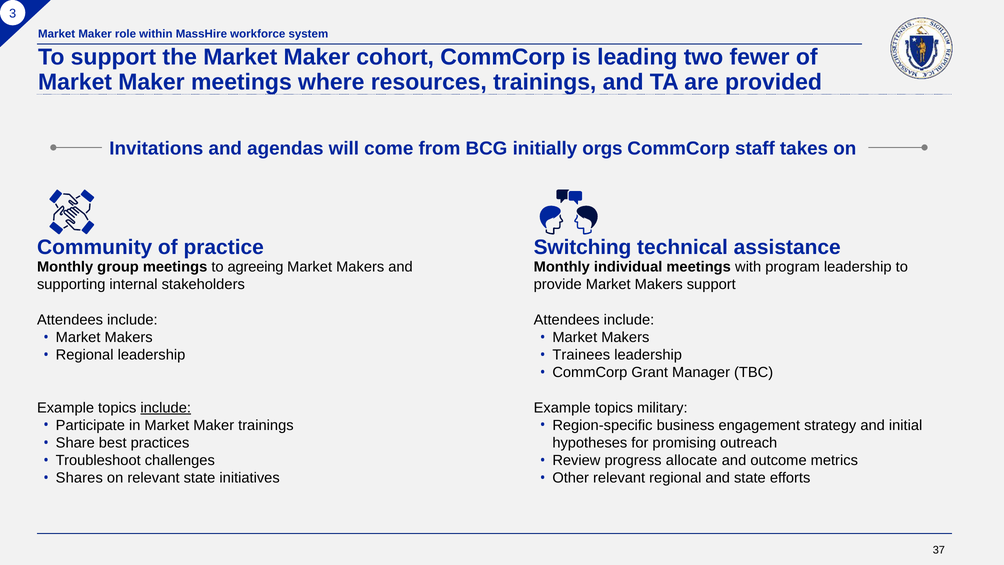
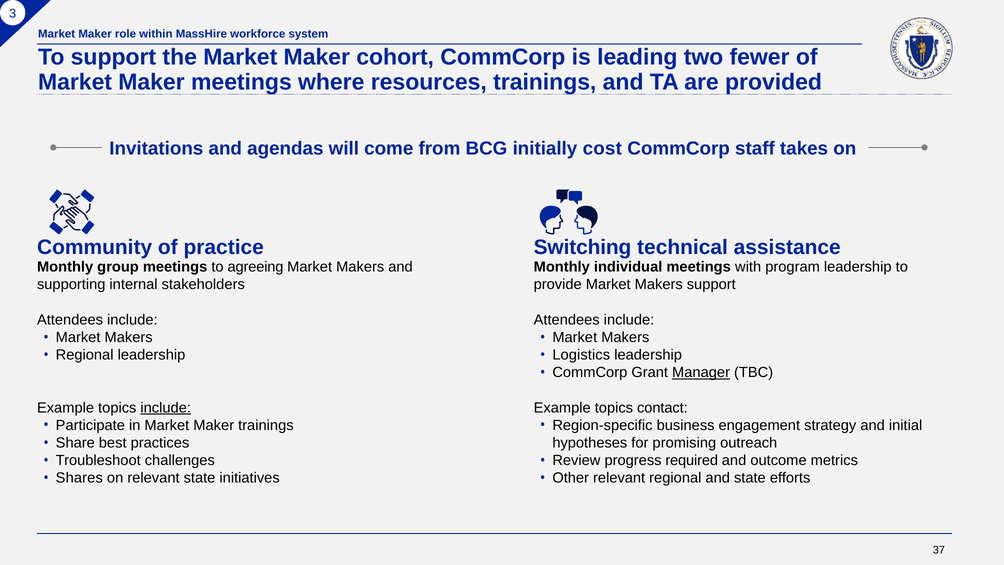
orgs: orgs -> cost
Trainees: Trainees -> Logistics
Manager underline: none -> present
military: military -> contact
allocate: allocate -> required
